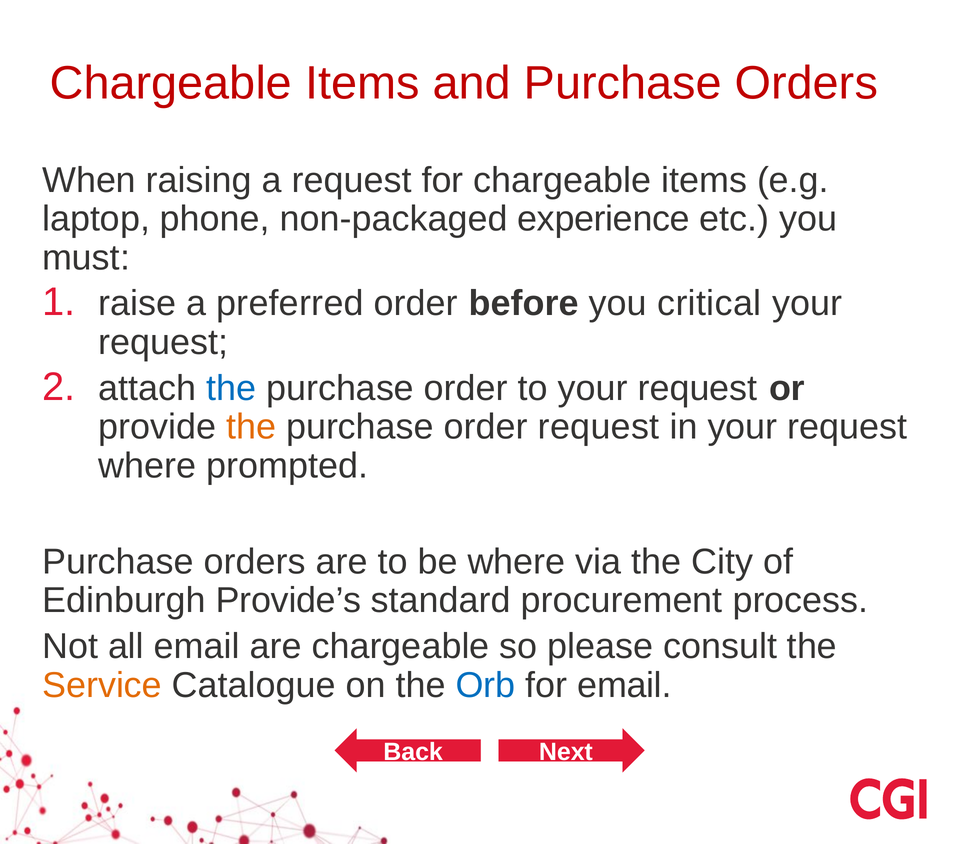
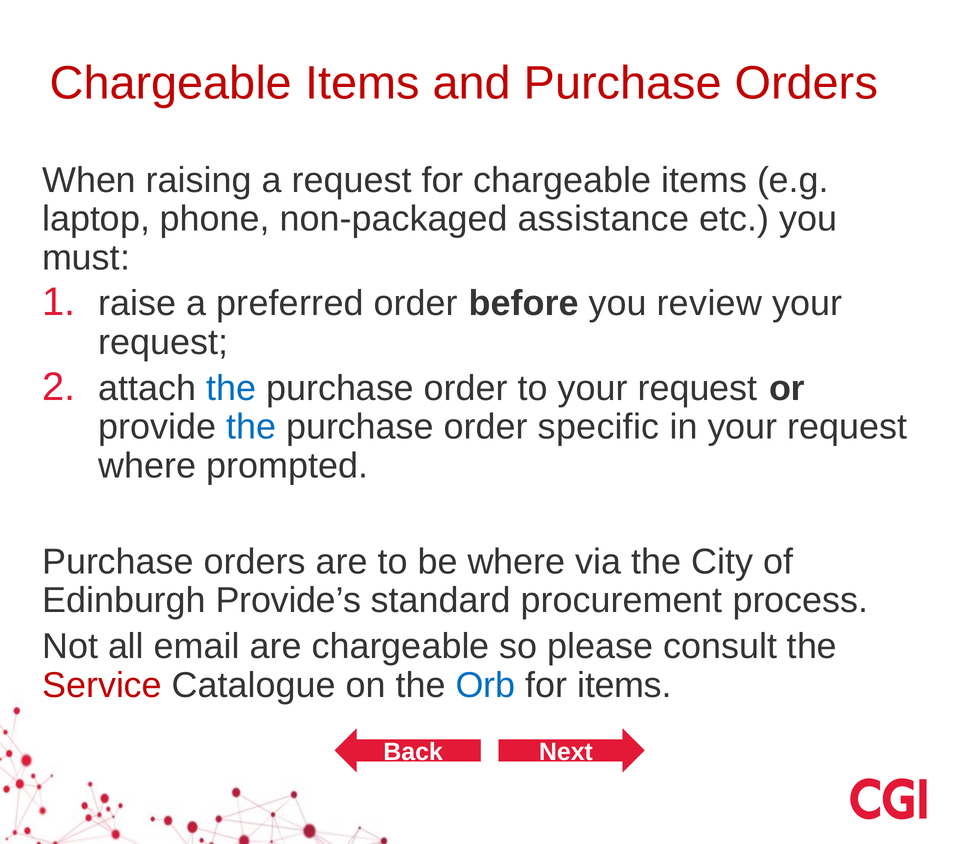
experience: experience -> assistance
critical: critical -> review
the at (251, 427) colour: orange -> blue
order request: request -> specific
Service colour: orange -> red
for email: email -> items
